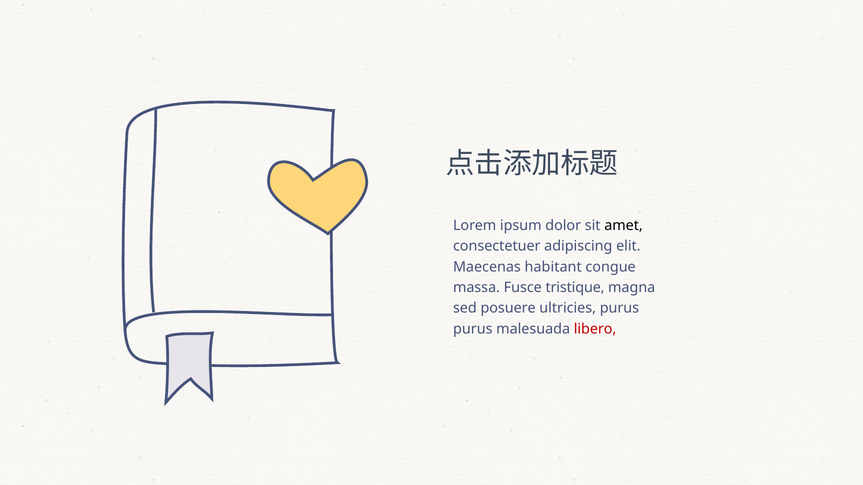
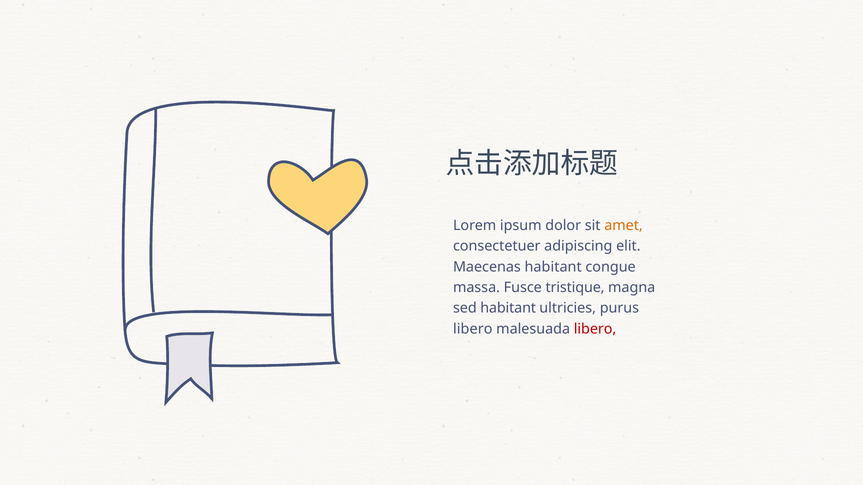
amet colour: black -> orange
sed posuere: posuere -> habitant
purus at (473, 329): purus -> libero
